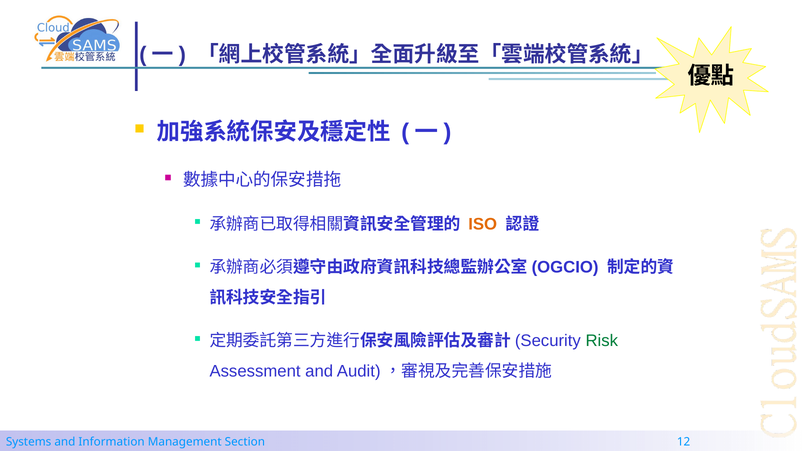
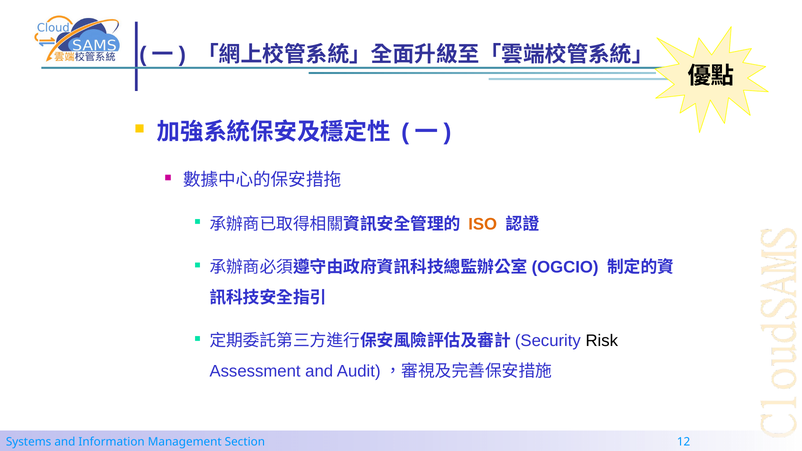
Risk colour: green -> black
